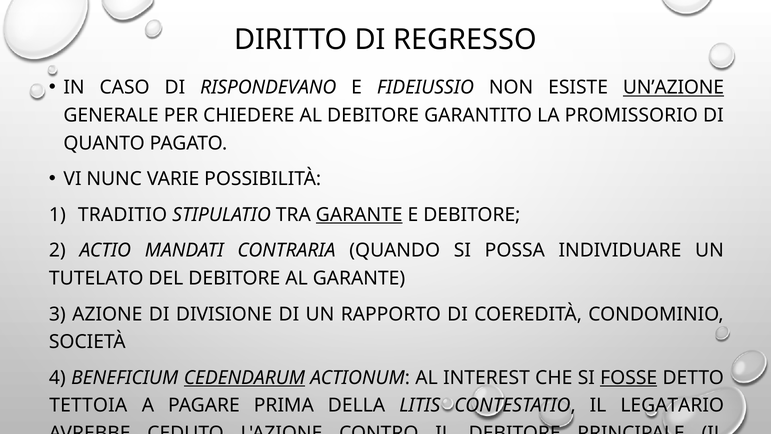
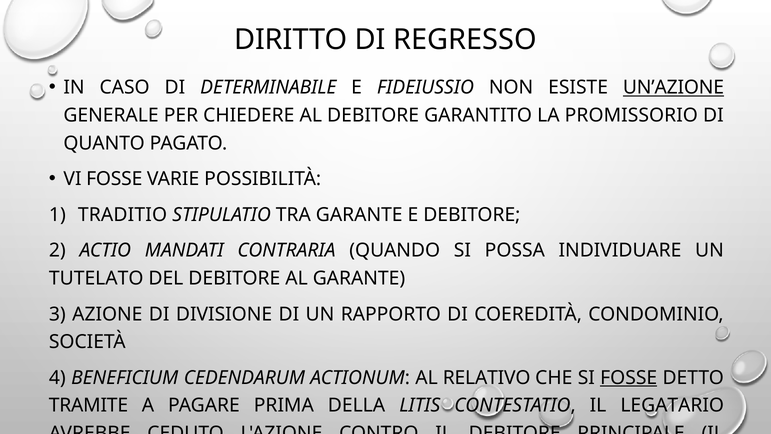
RISPONDEVANO: RISPONDEVANO -> DETERMINABILE
VI NUNC: NUNC -> FOSSE
GARANTE at (359, 215) underline: present -> none
CEDENDARUM underline: present -> none
INTEREST: INTEREST -> RELATIVO
TETTOIA: TETTOIA -> TRAMITE
